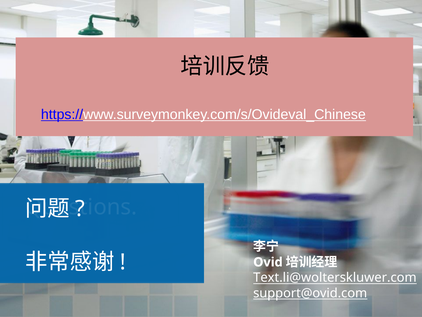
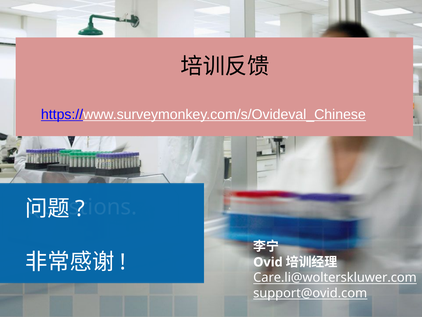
Text.li@wolterskluwer.com: Text.li@wolterskluwer.com -> Care.li@wolterskluwer.com
